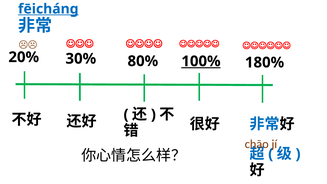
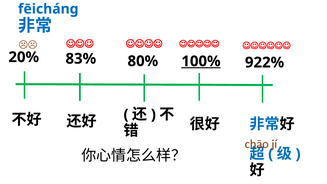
fēicháng underline: present -> none
30%: 30% -> 83%
180%: 180% -> 922%
